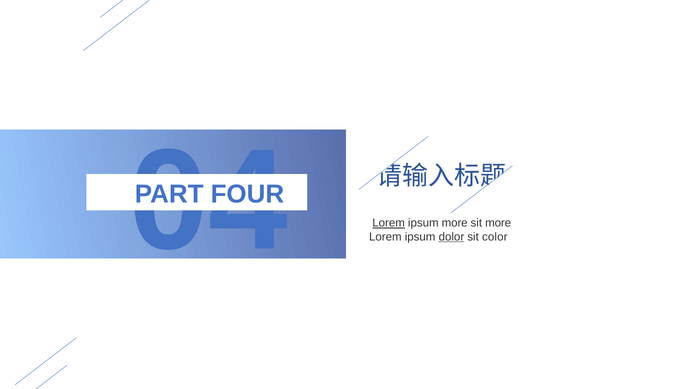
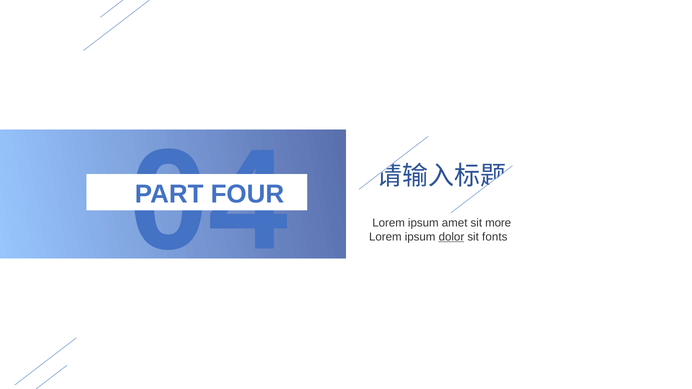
Lorem at (389, 223) underline: present -> none
ipsum more: more -> amet
color: color -> fonts
